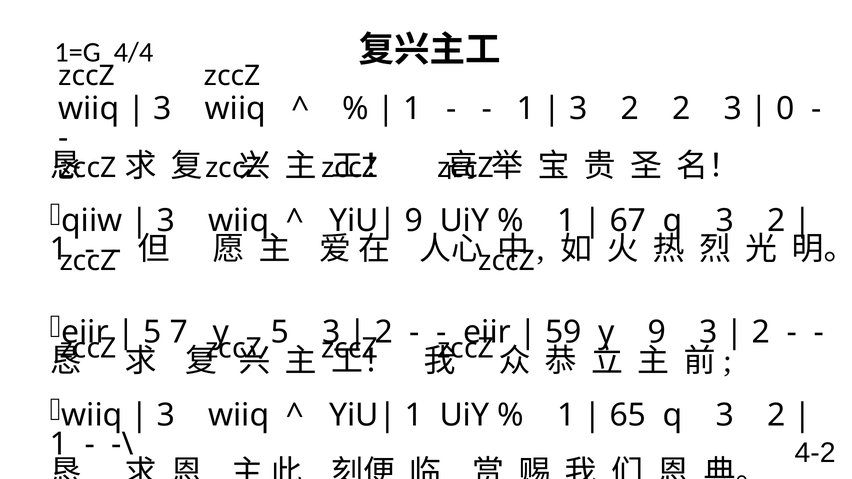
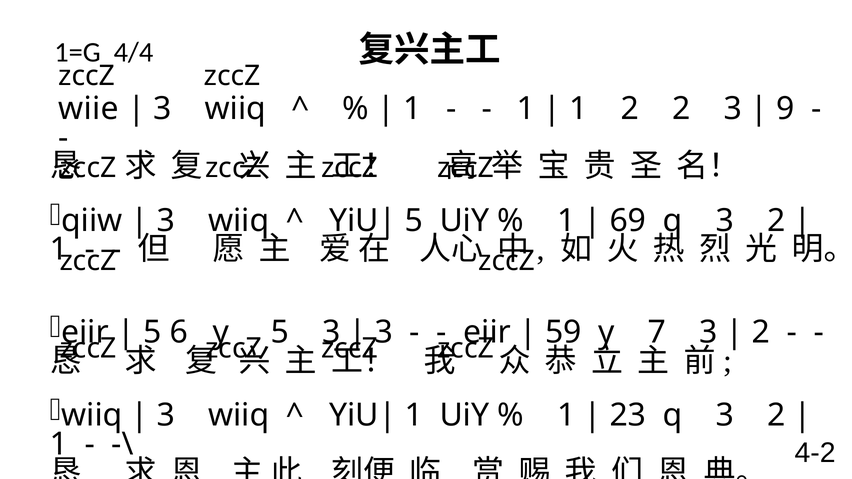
wiiq at (89, 109): wiiq -> wiie
3 at (579, 109): 3 -> 1
0: 0 -> 9
9 at (414, 221): 9 -> 5
67: 67 -> 69
7: 7 -> 6
2 at (384, 333): 2 -> 3
y 9: 9 -> 7
65: 65 -> 23
